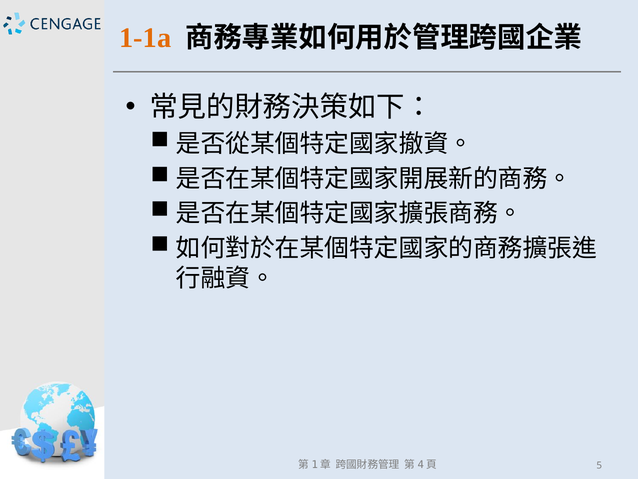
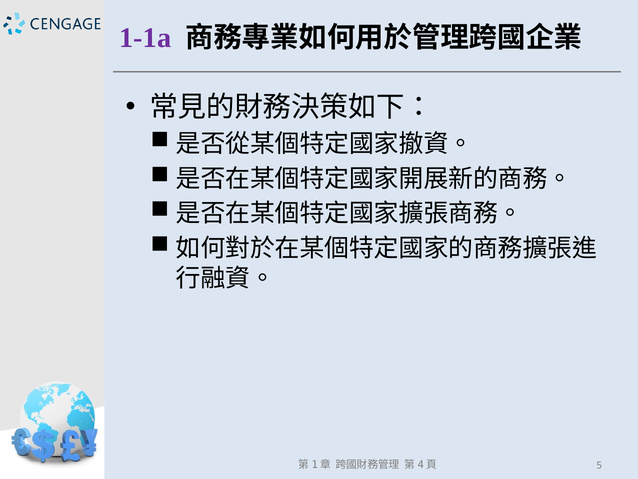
1-1a colour: orange -> purple
